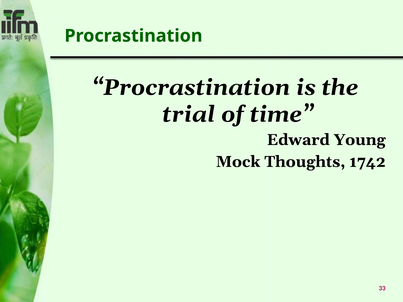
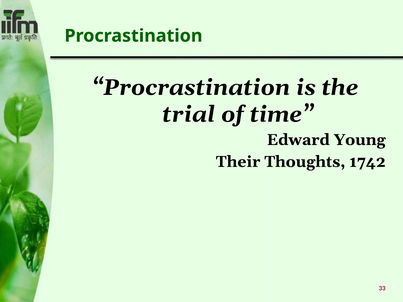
Mock: Mock -> Their
